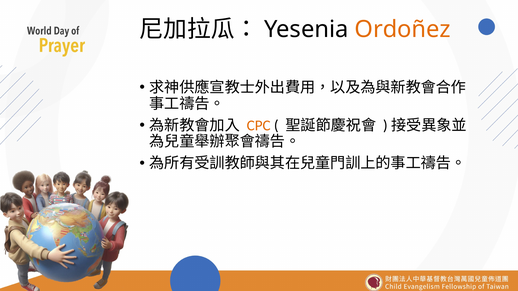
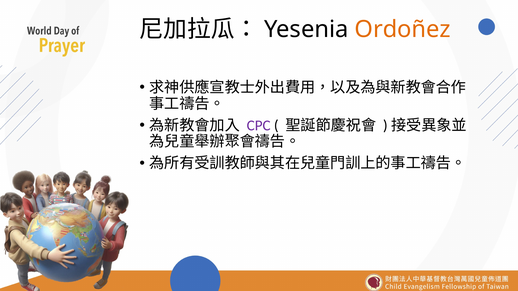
CPC colour: orange -> purple
